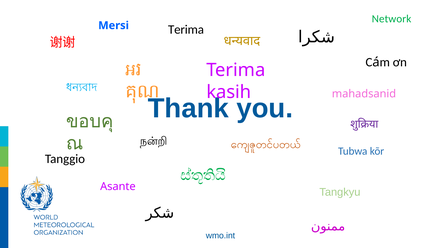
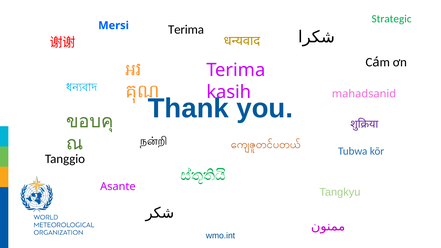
Network: Network -> Strategic
